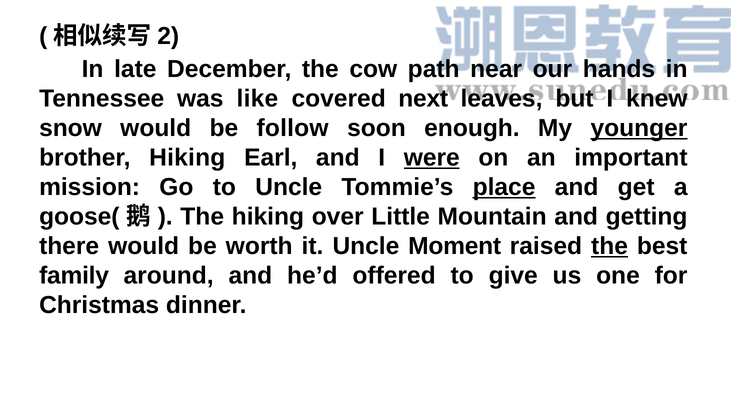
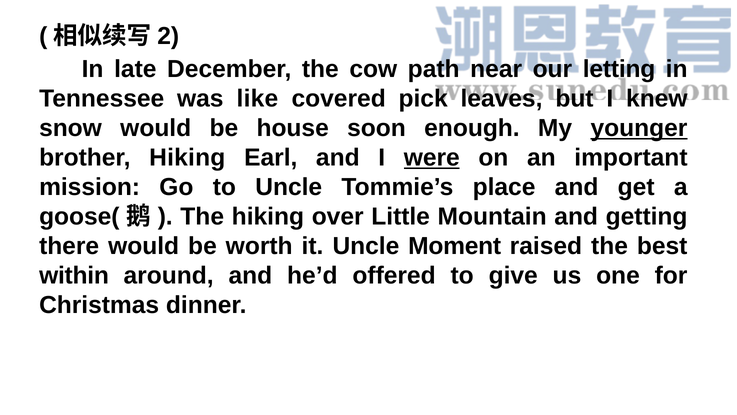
hands: hands -> letting
next: next -> pick
follow: follow -> house
place underline: present -> none
the at (610, 246) underline: present -> none
family: family -> within
